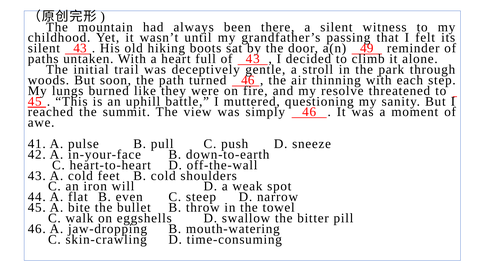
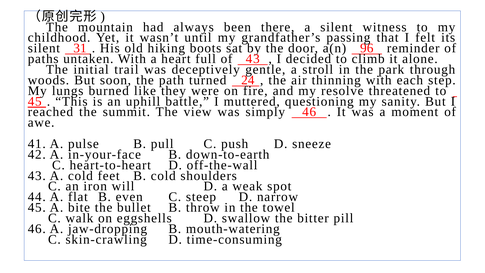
silent 43: 43 -> 31
49: 49 -> 96
turned 46: 46 -> 24
